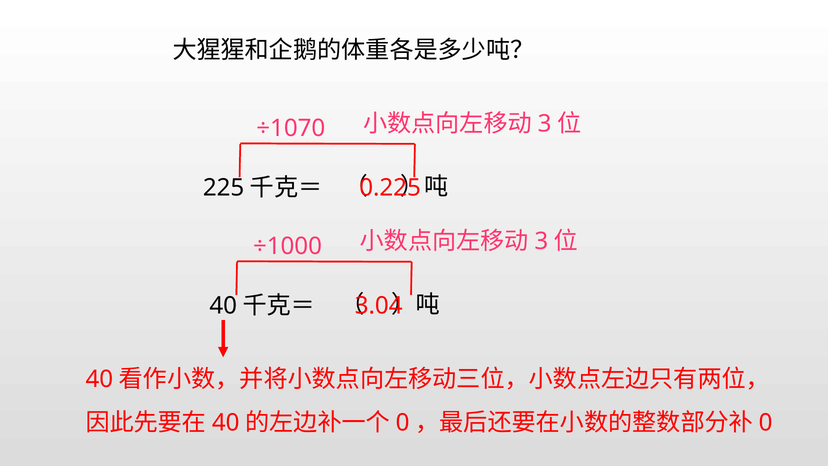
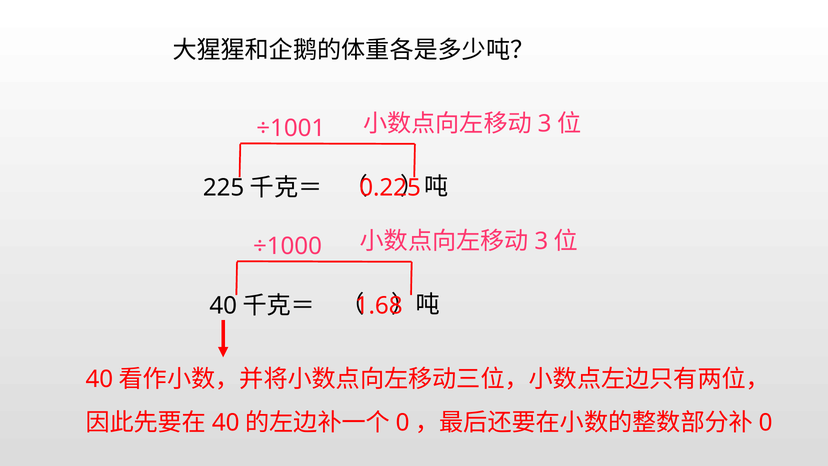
÷1070: ÷1070 -> ÷1001
3.04: 3.04 -> 1.68
